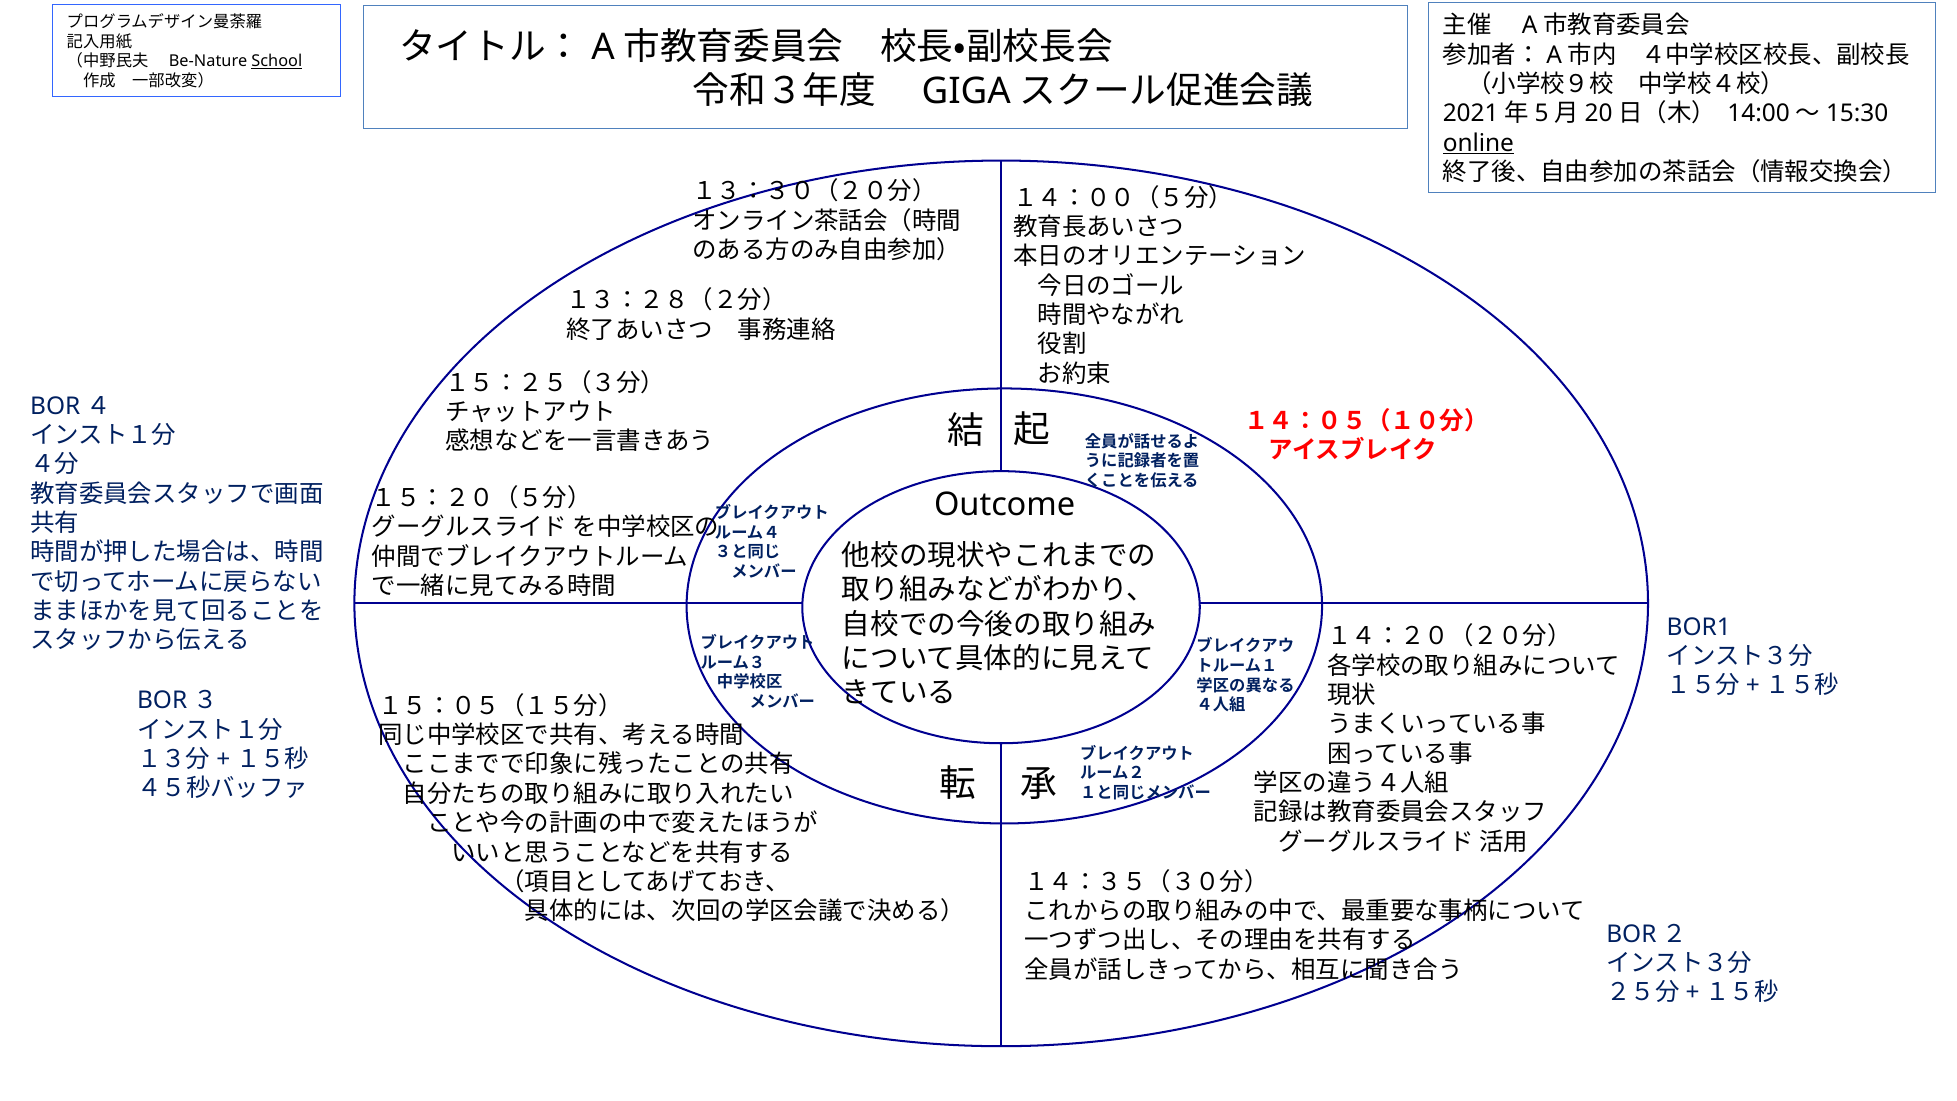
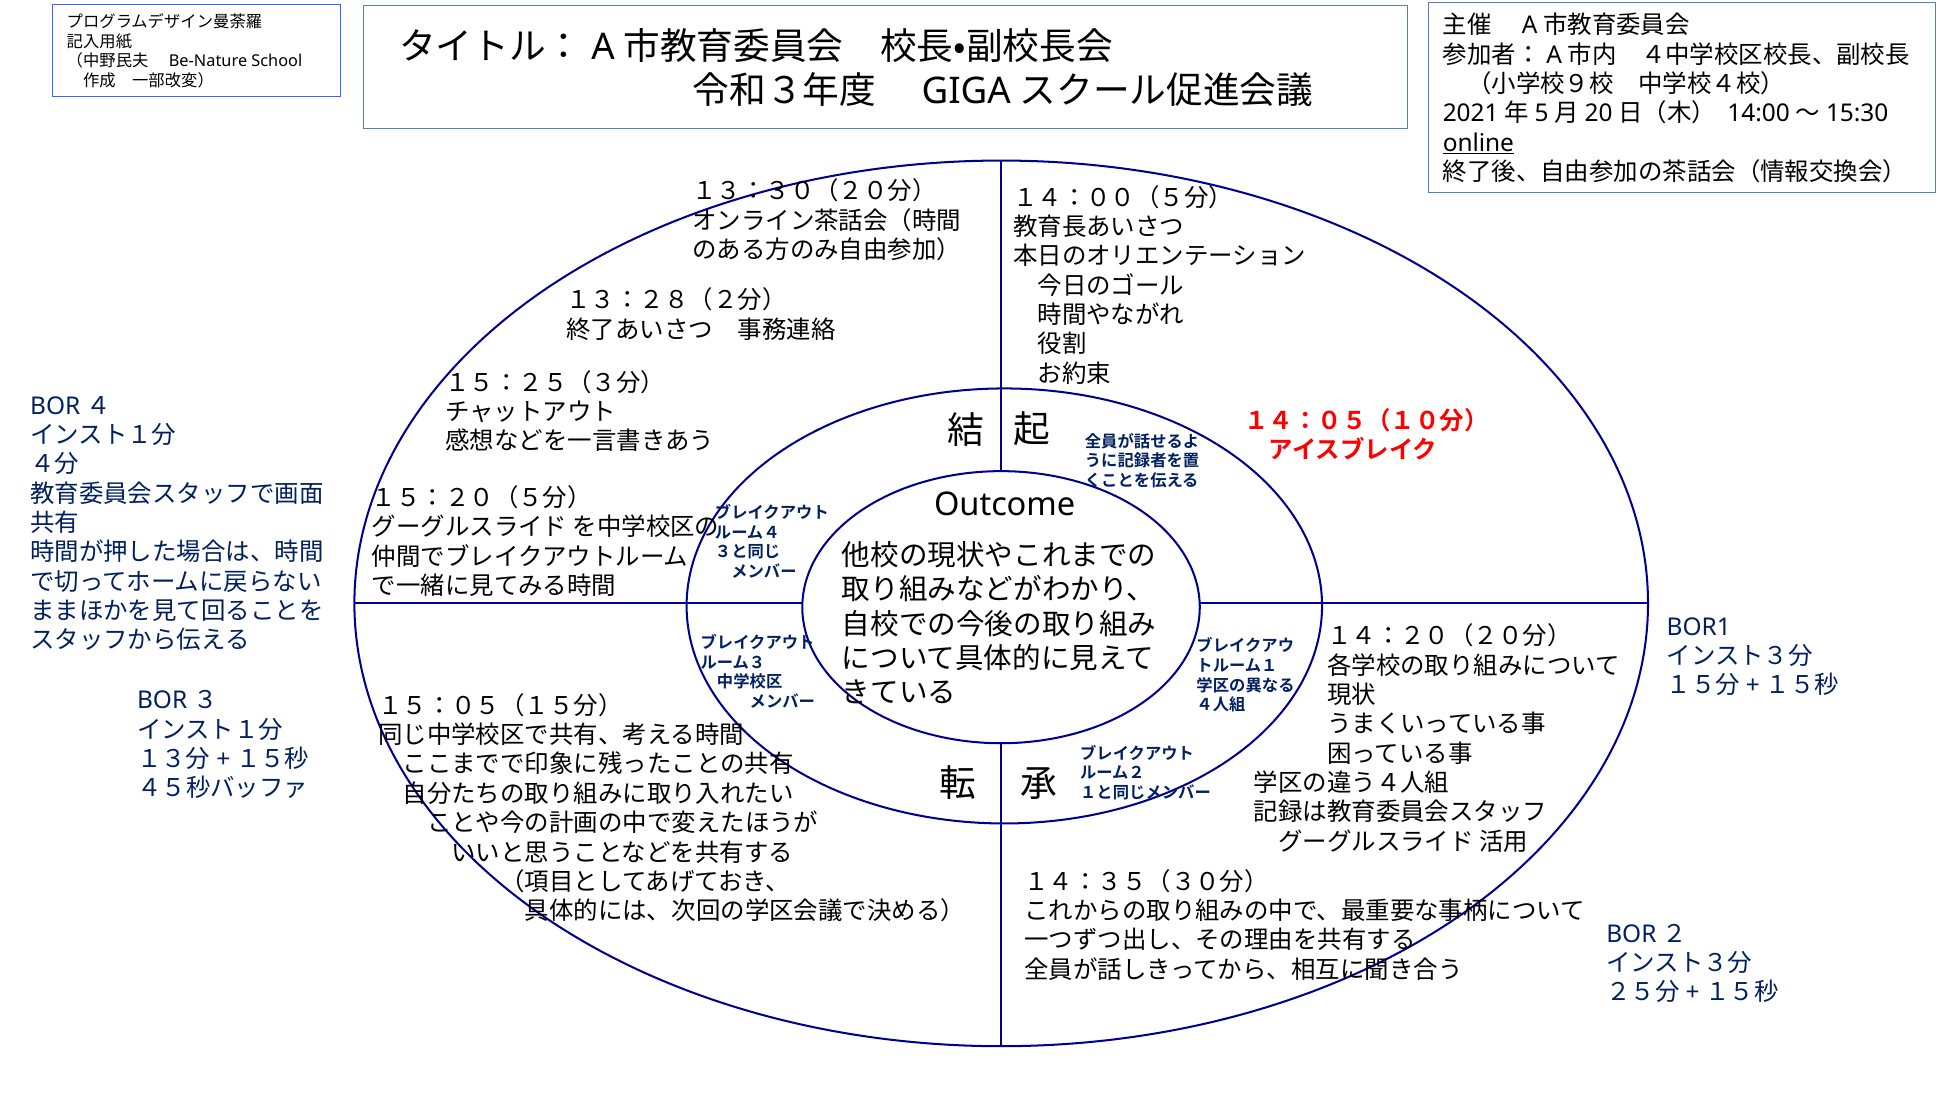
School underline: present -> none
